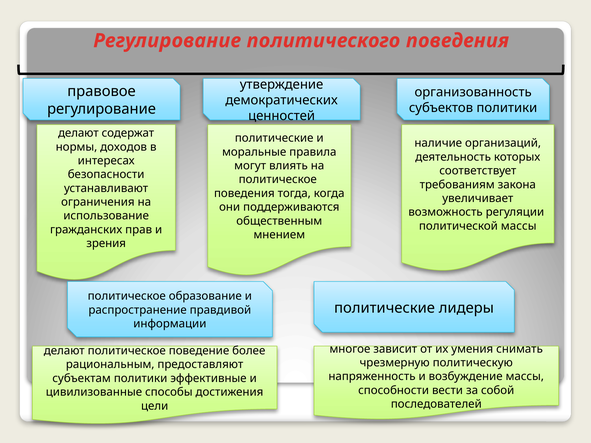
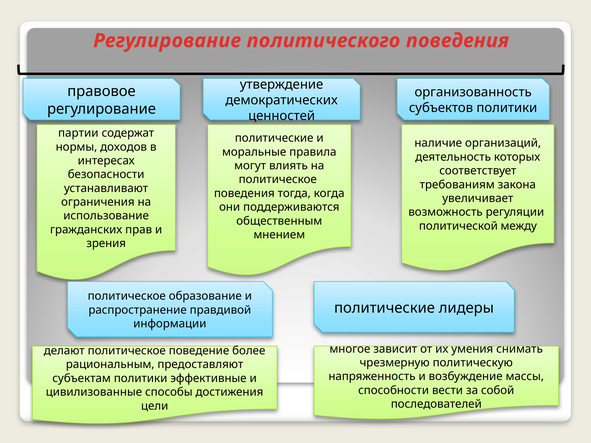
делают at (78, 133): делают -> партии
политической массы: массы -> между
